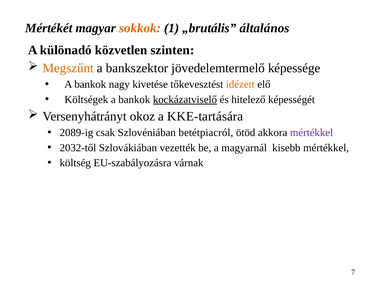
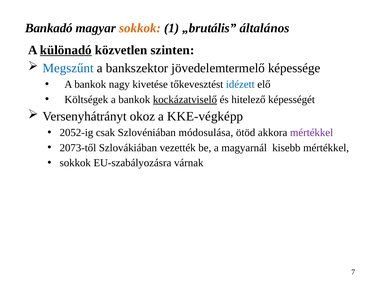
Mértékét: Mértékét -> Bankadó
különadó underline: none -> present
Megszűnt colour: orange -> blue
idézett colour: orange -> blue
KKE-tartására: KKE-tartására -> KKE-végképp
2089-ig: 2089-ig -> 2052-ig
betétpiacról: betétpiacról -> módosulása
2032-től: 2032-től -> 2073-től
költség at (75, 163): költség -> sokkok
